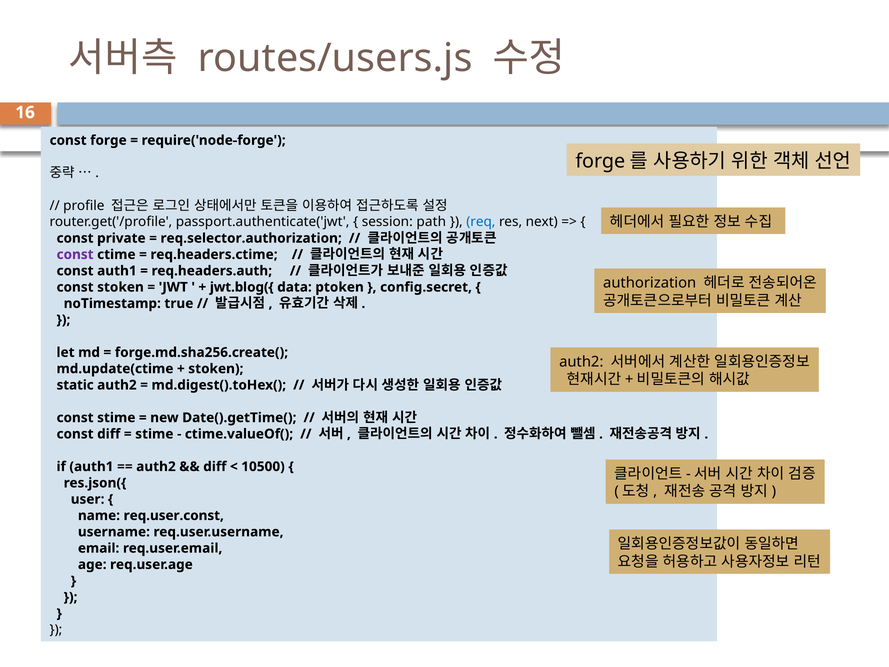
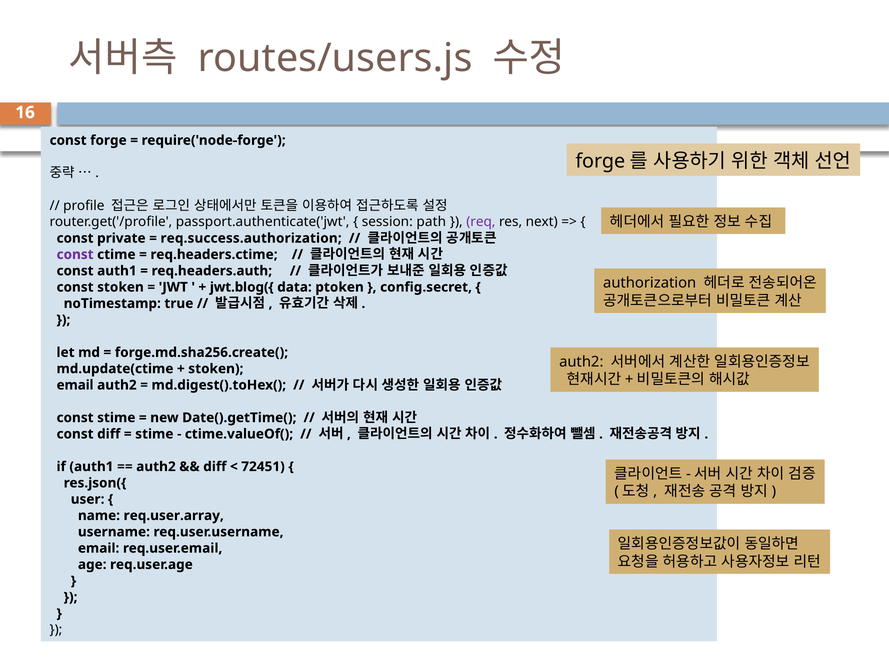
req colour: blue -> purple
req.selector.authorization: req.selector.authorization -> req.success.authorization
static at (75, 385): static -> email
10500: 10500 -> 72451
req.user.const: req.user.const -> req.user.array
